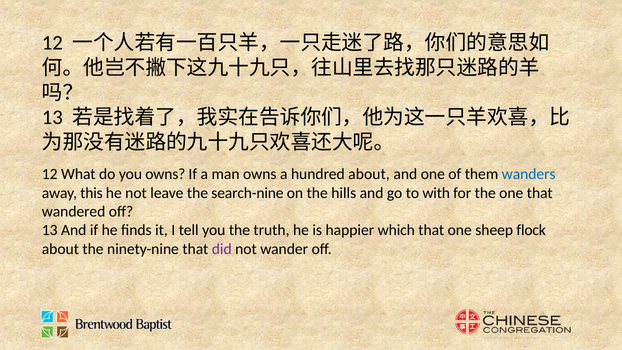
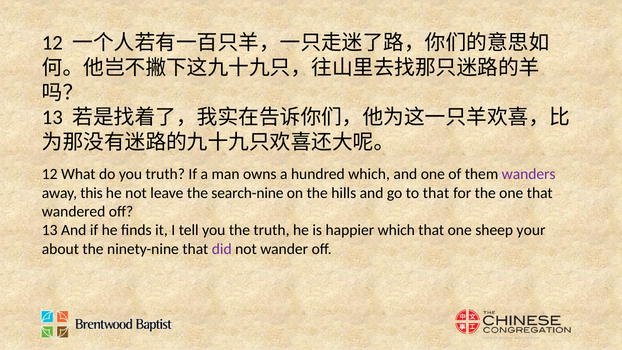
you owns: owns -> truth
hundred about: about -> which
wanders colour: blue -> purple
to with: with -> that
flock: flock -> your
